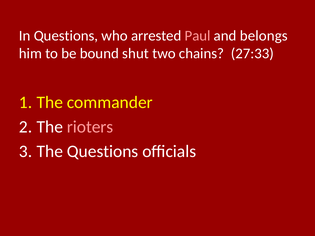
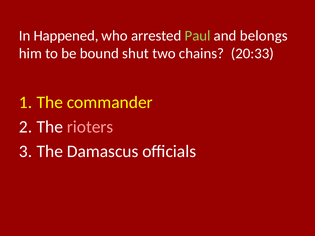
In Questions: Questions -> Happened
Paul colour: pink -> light green
27:33: 27:33 -> 20:33
The Questions: Questions -> Damascus
